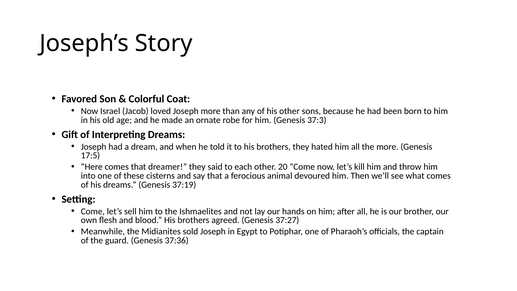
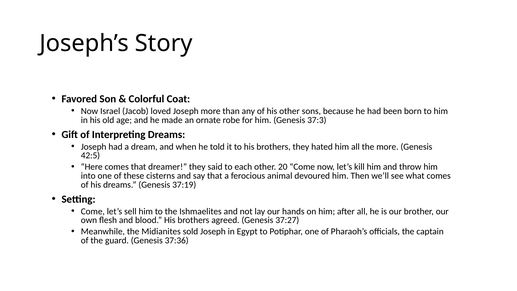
17:5: 17:5 -> 42:5
